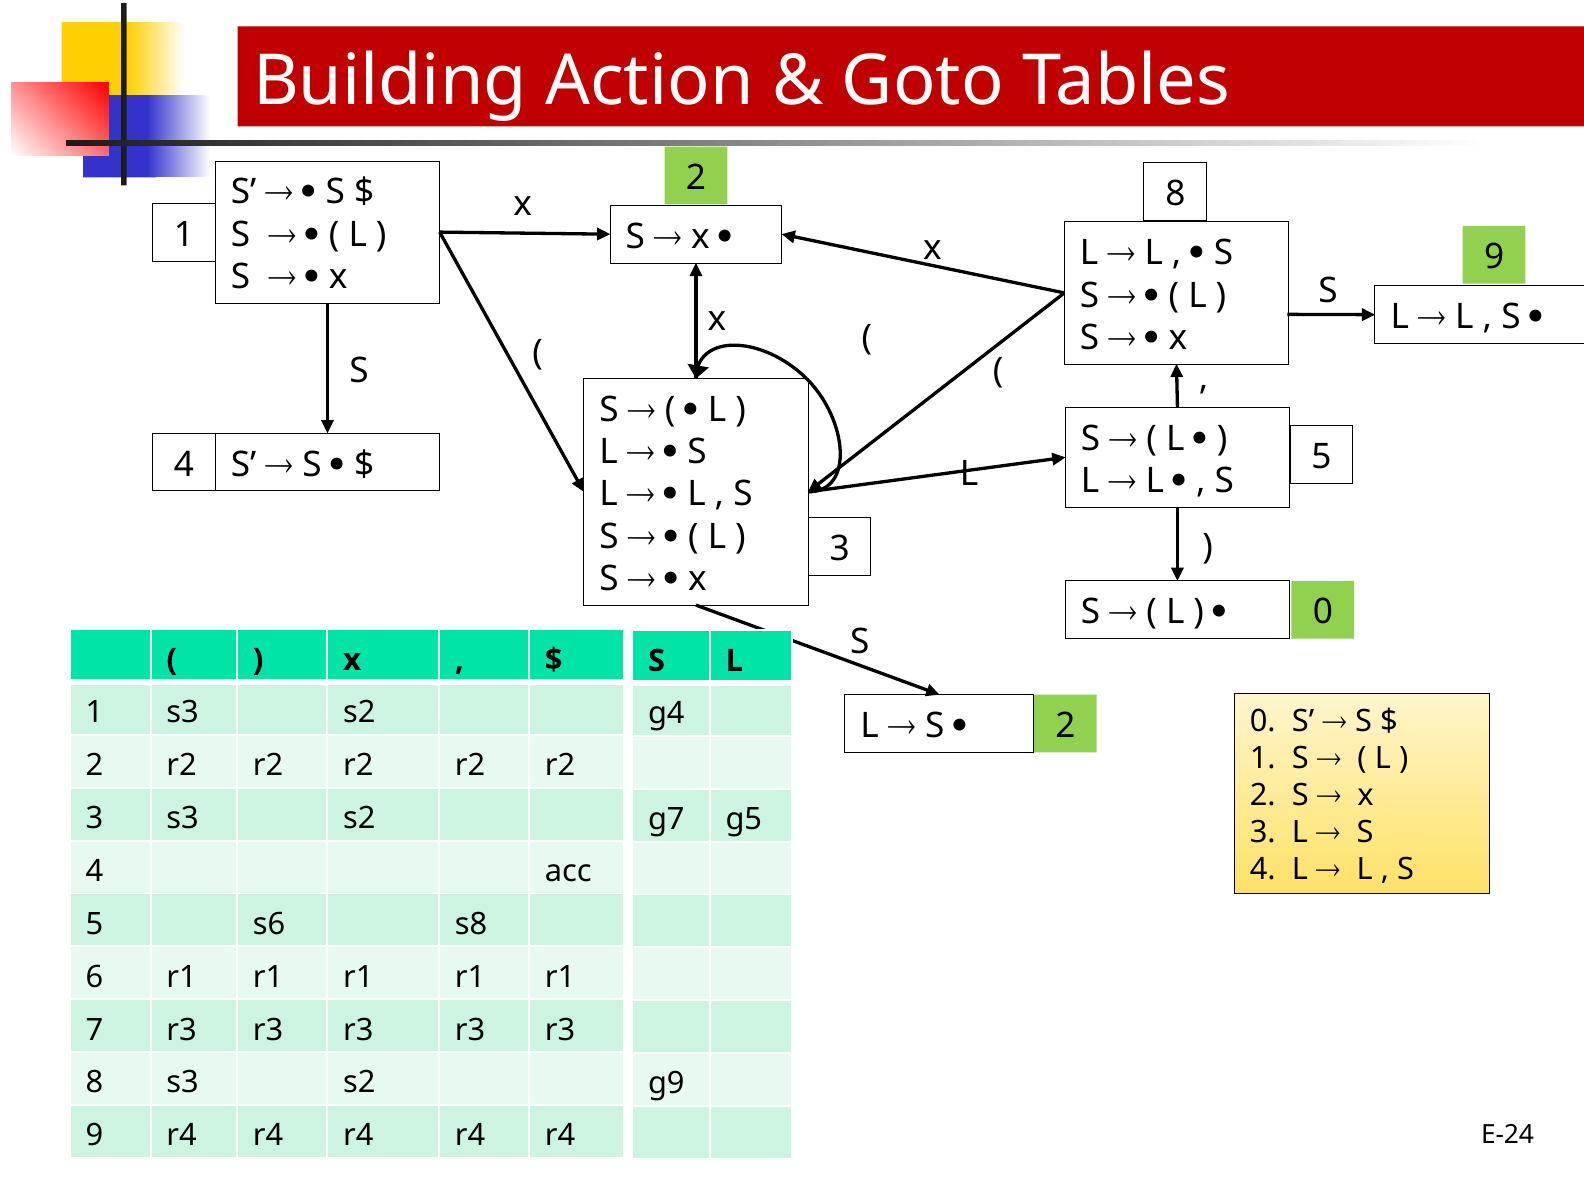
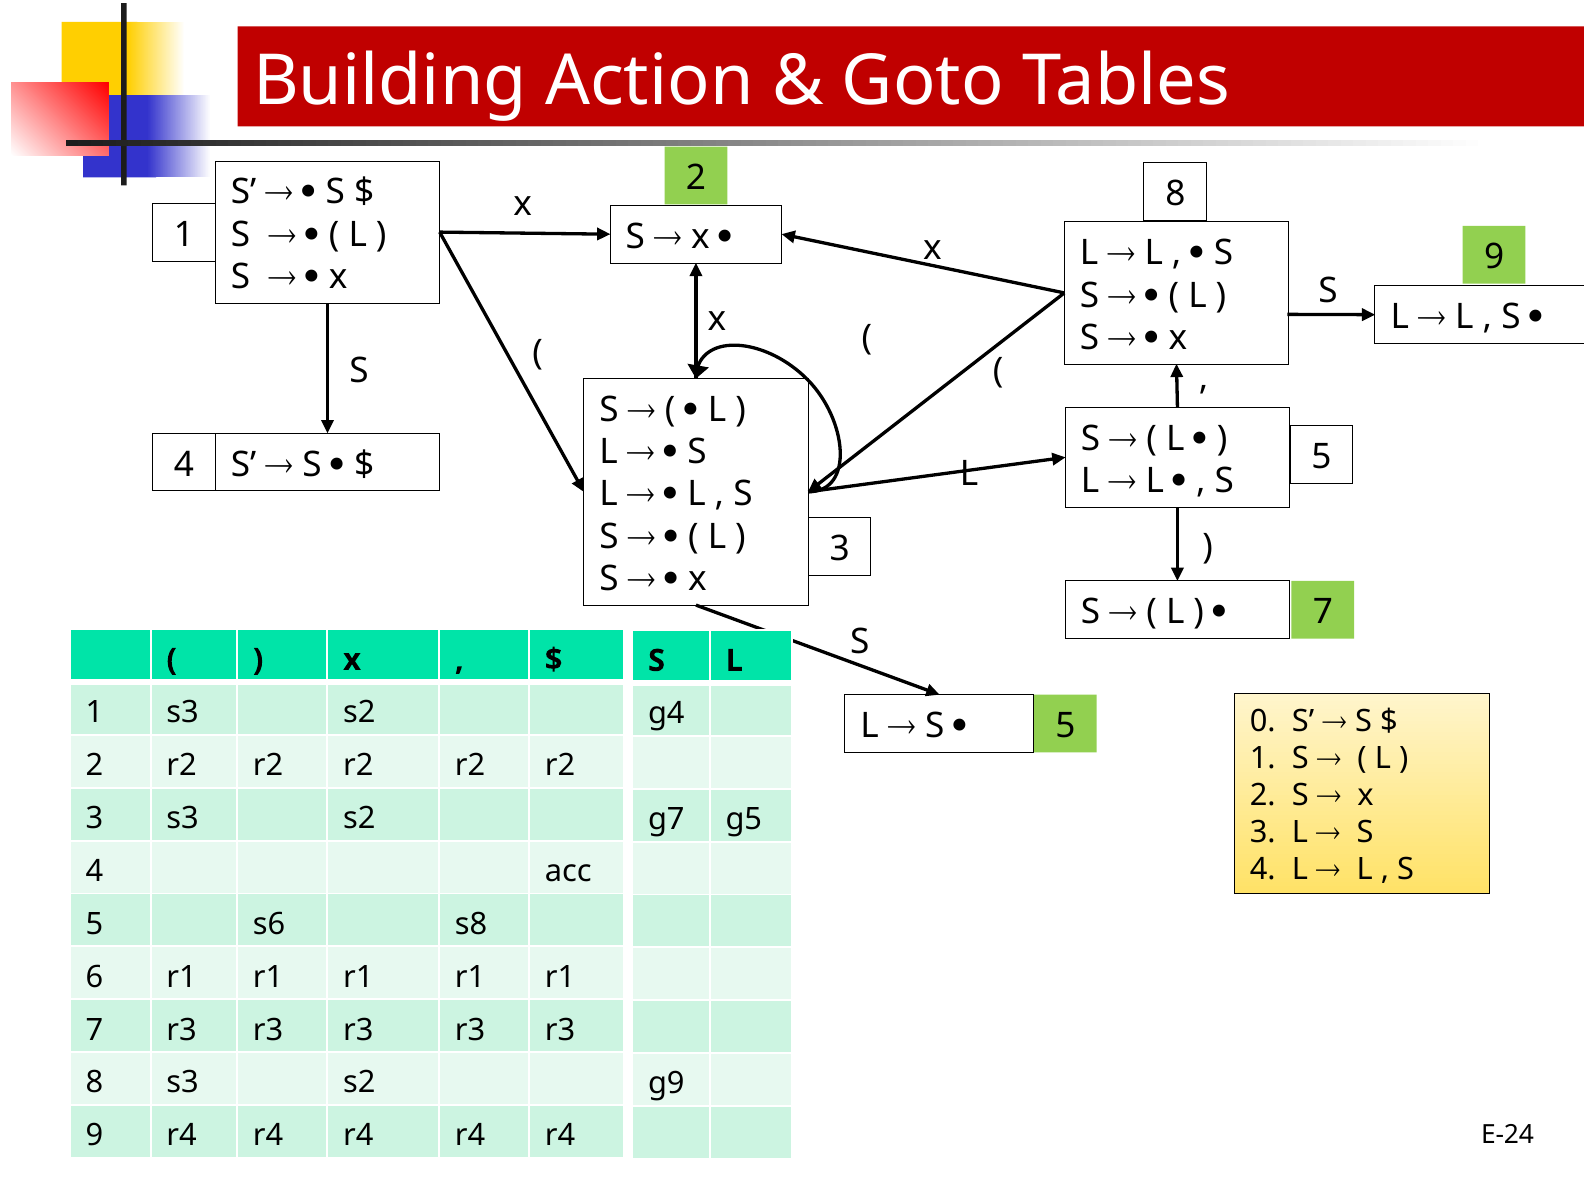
0 at (1323, 612): 0 -> 7
2 at (1065, 726): 2 -> 5
